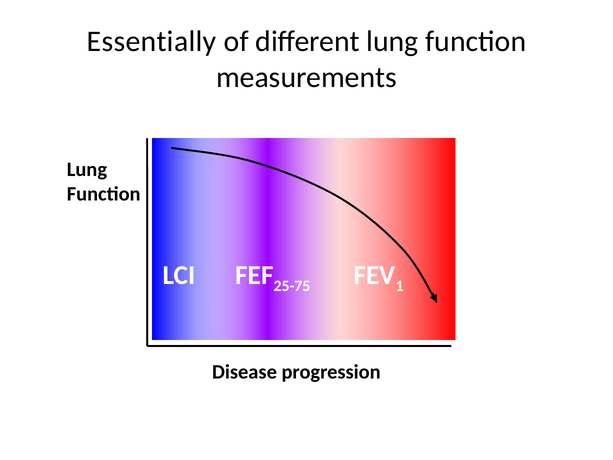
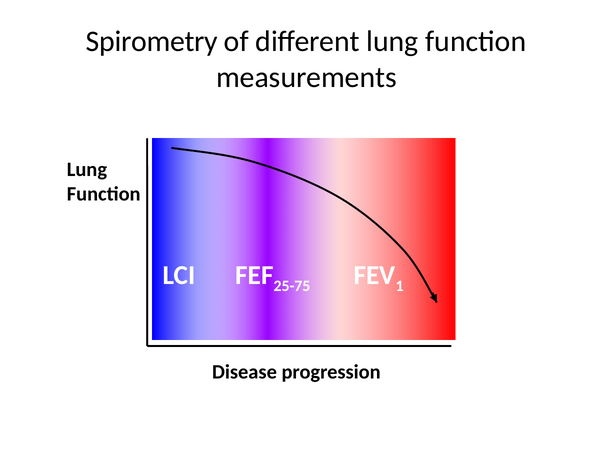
Essentially: Essentially -> Spirometry
